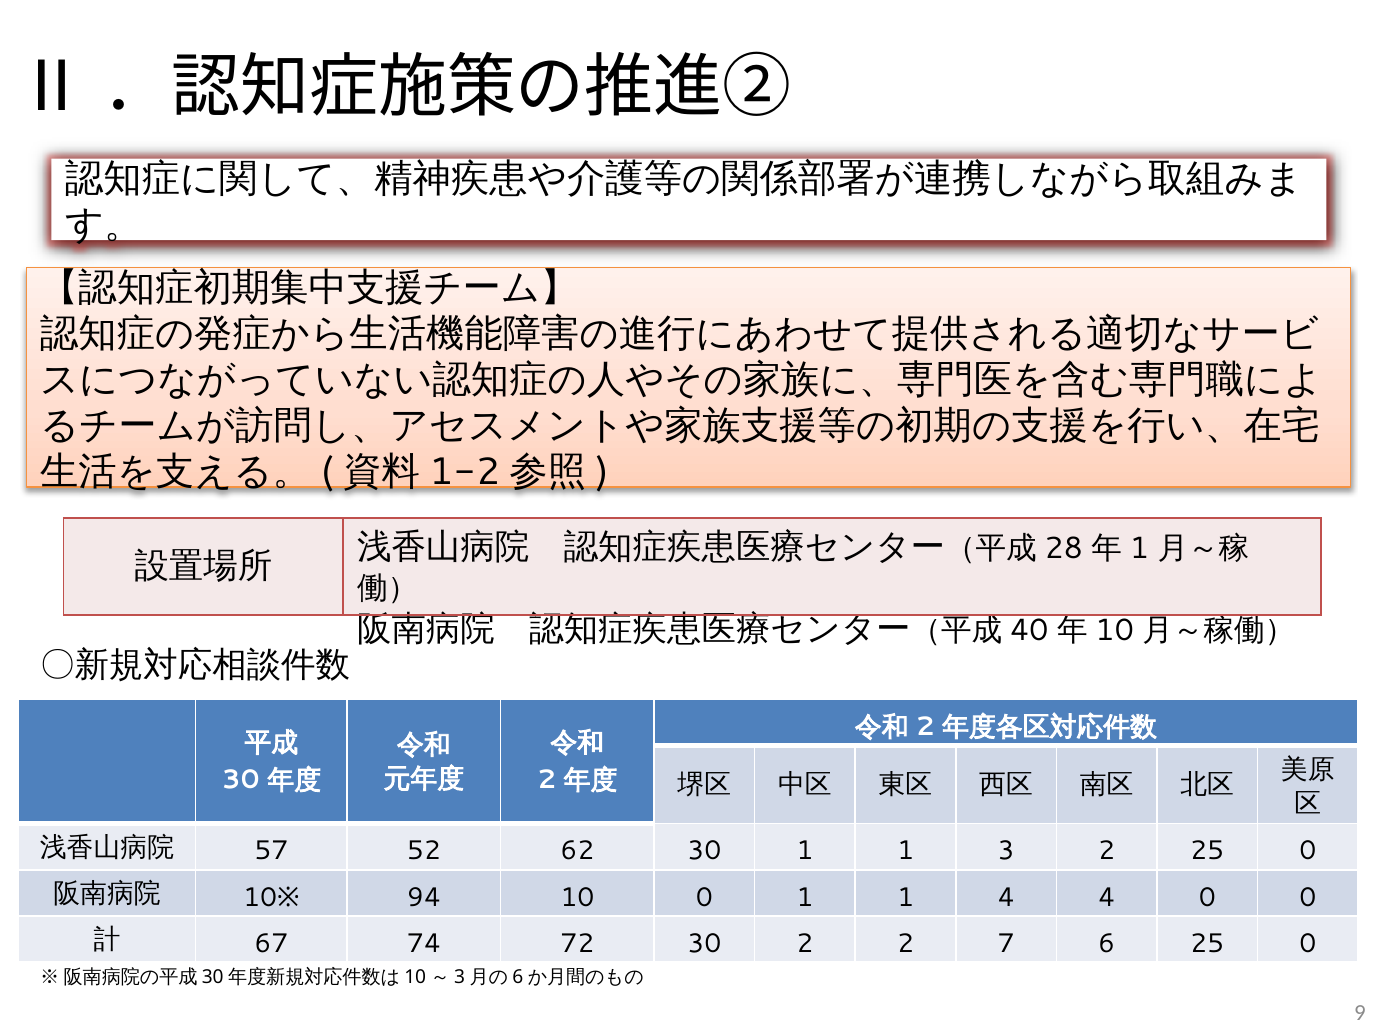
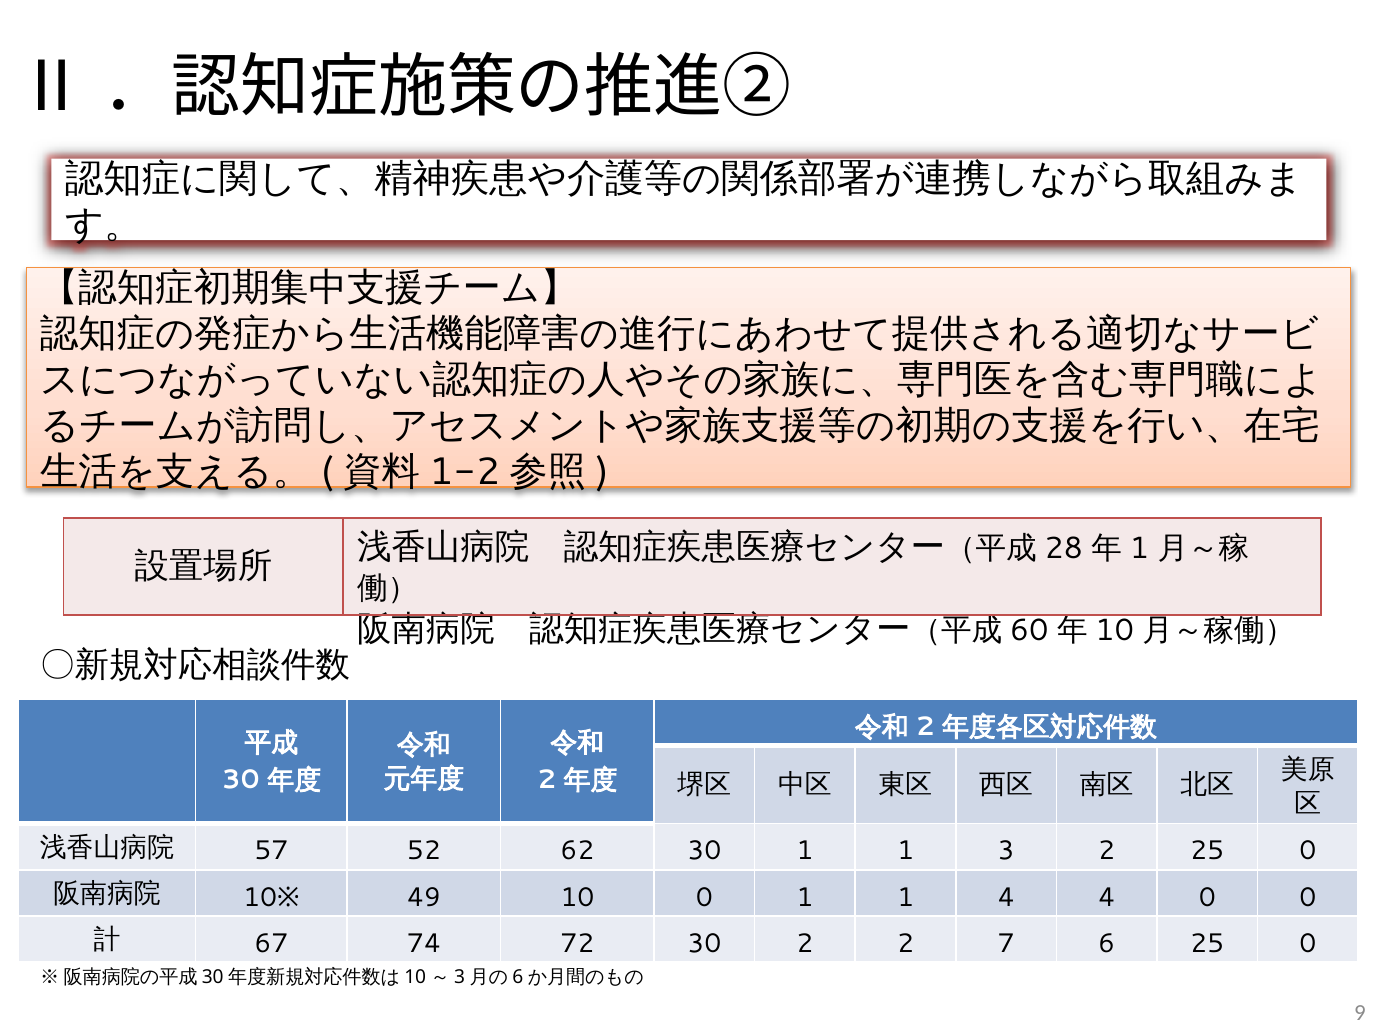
40: 40 -> 60
94: 94 -> 49
